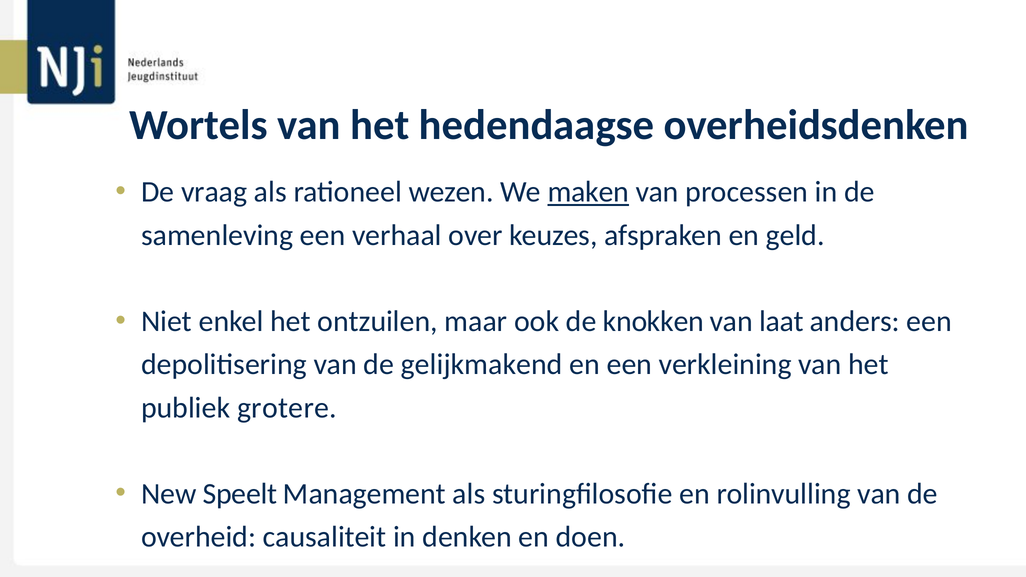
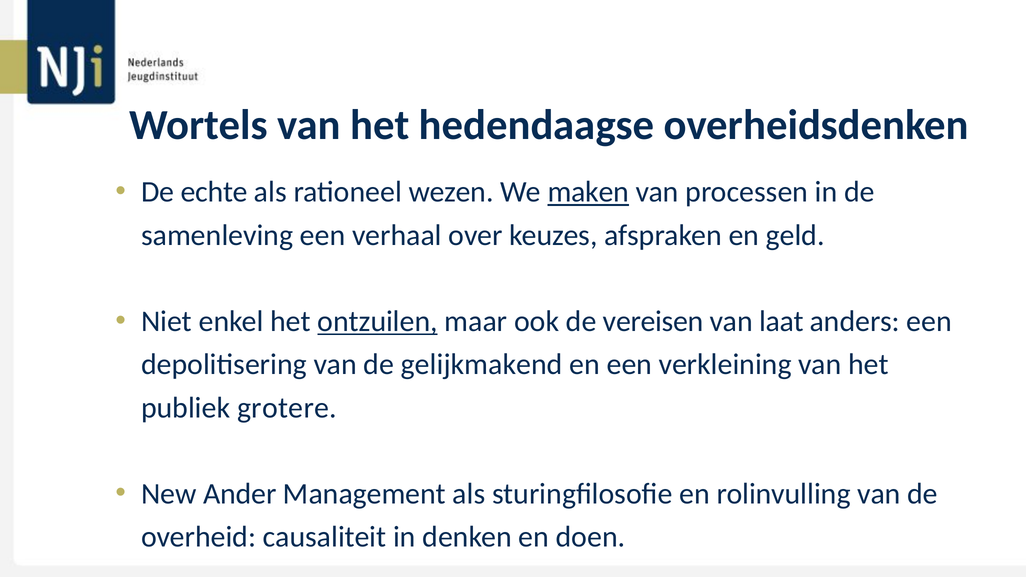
vraag: vraag -> echte
ontzuilen underline: none -> present
knokken: knokken -> vereisen
Speelt: Speelt -> Ander
